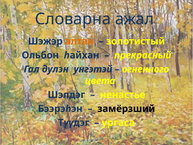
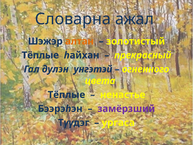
Ольбон at (40, 55): Ольбон -> Тёплые
Шэлдэг at (66, 95): Шэлдэг -> Тёплые
замёрзший colour: black -> purple
